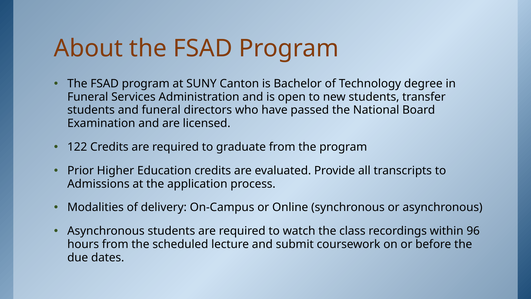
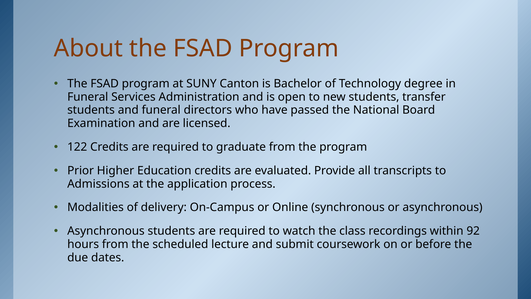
96: 96 -> 92
